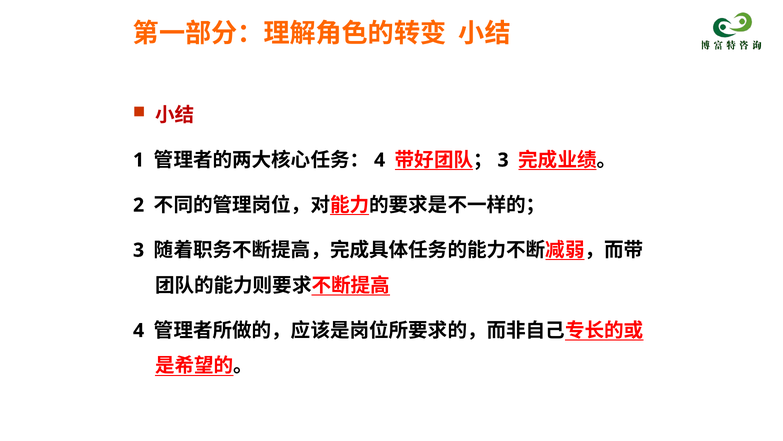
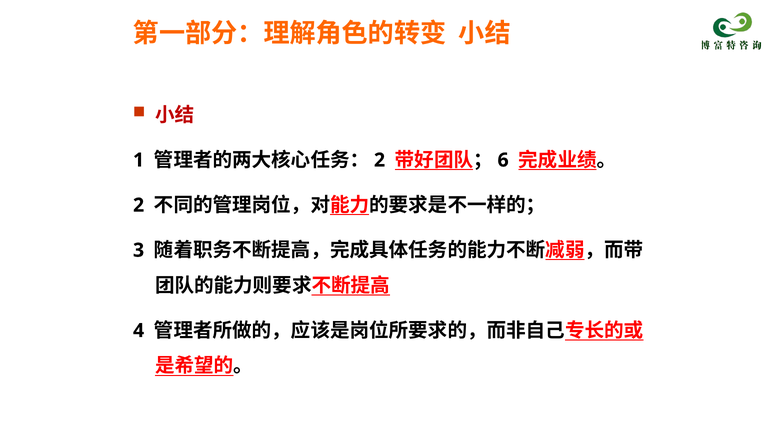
4 at (380, 160): 4 -> 2
3 at (503, 160): 3 -> 6
